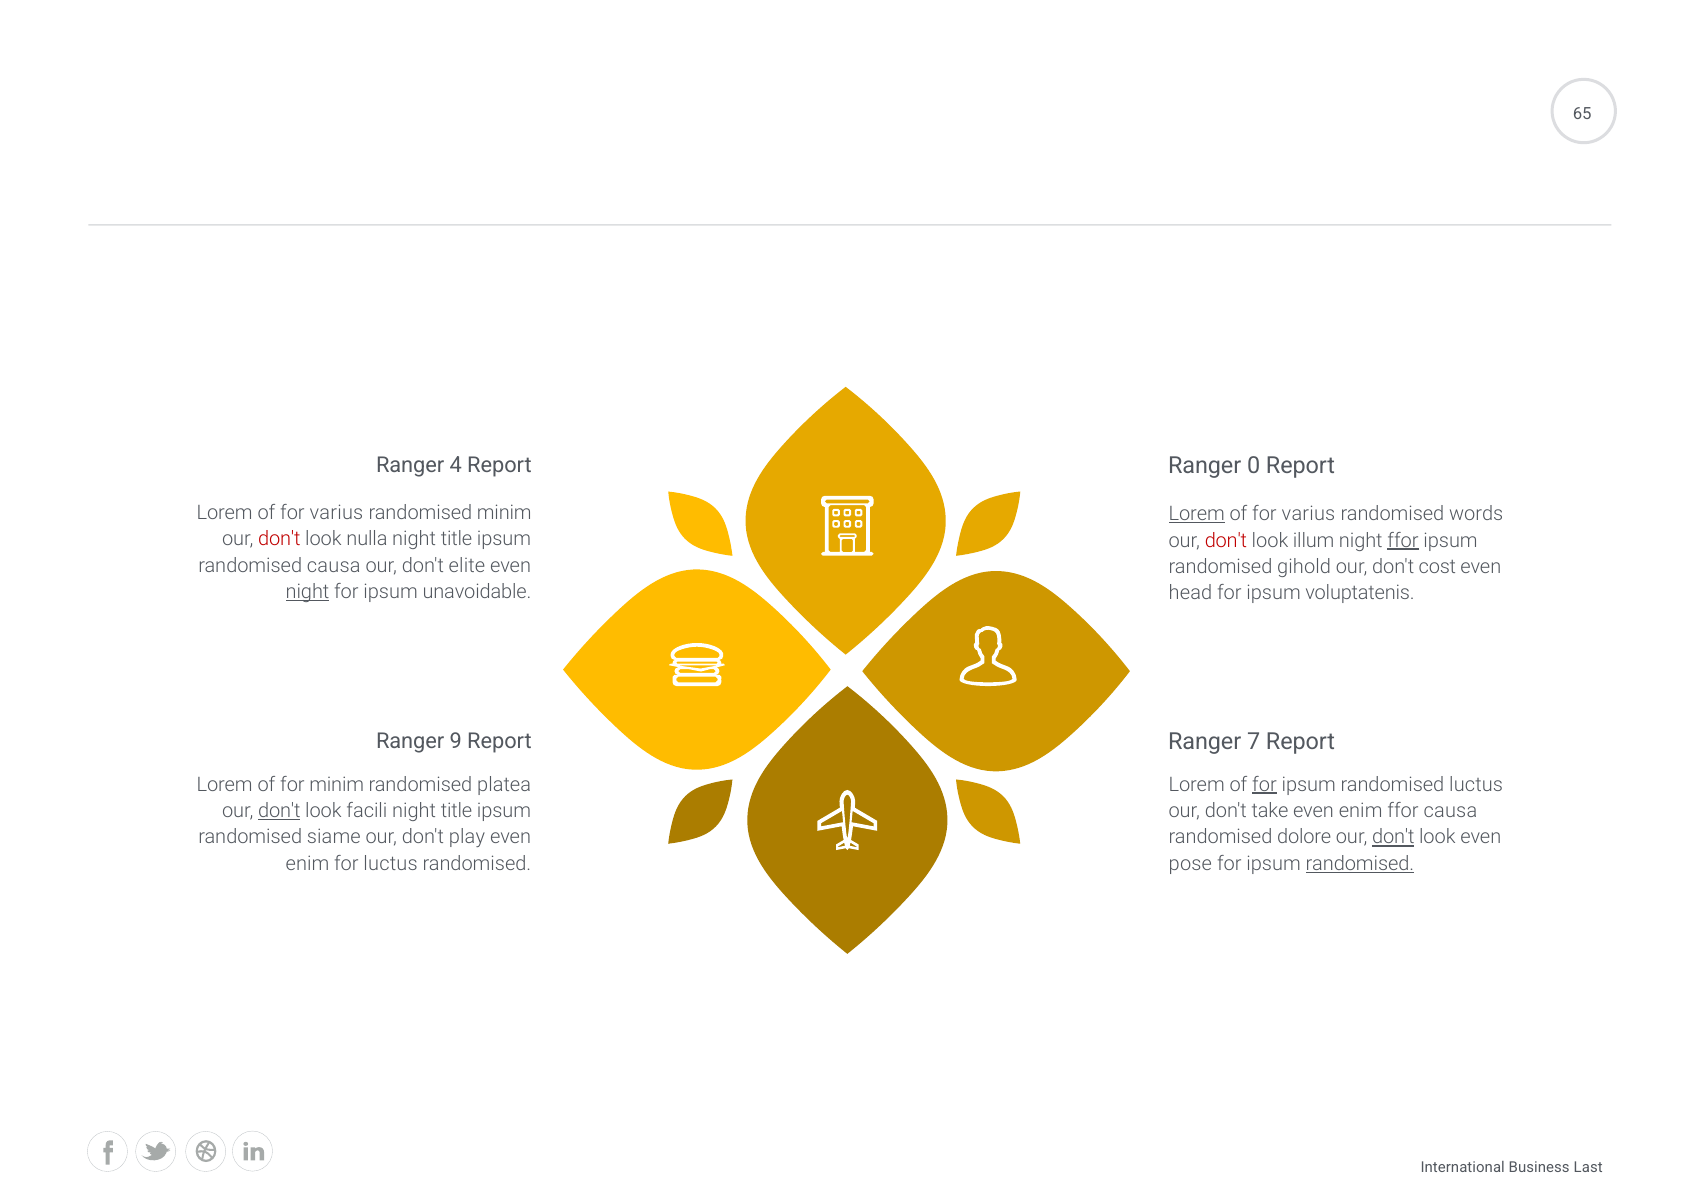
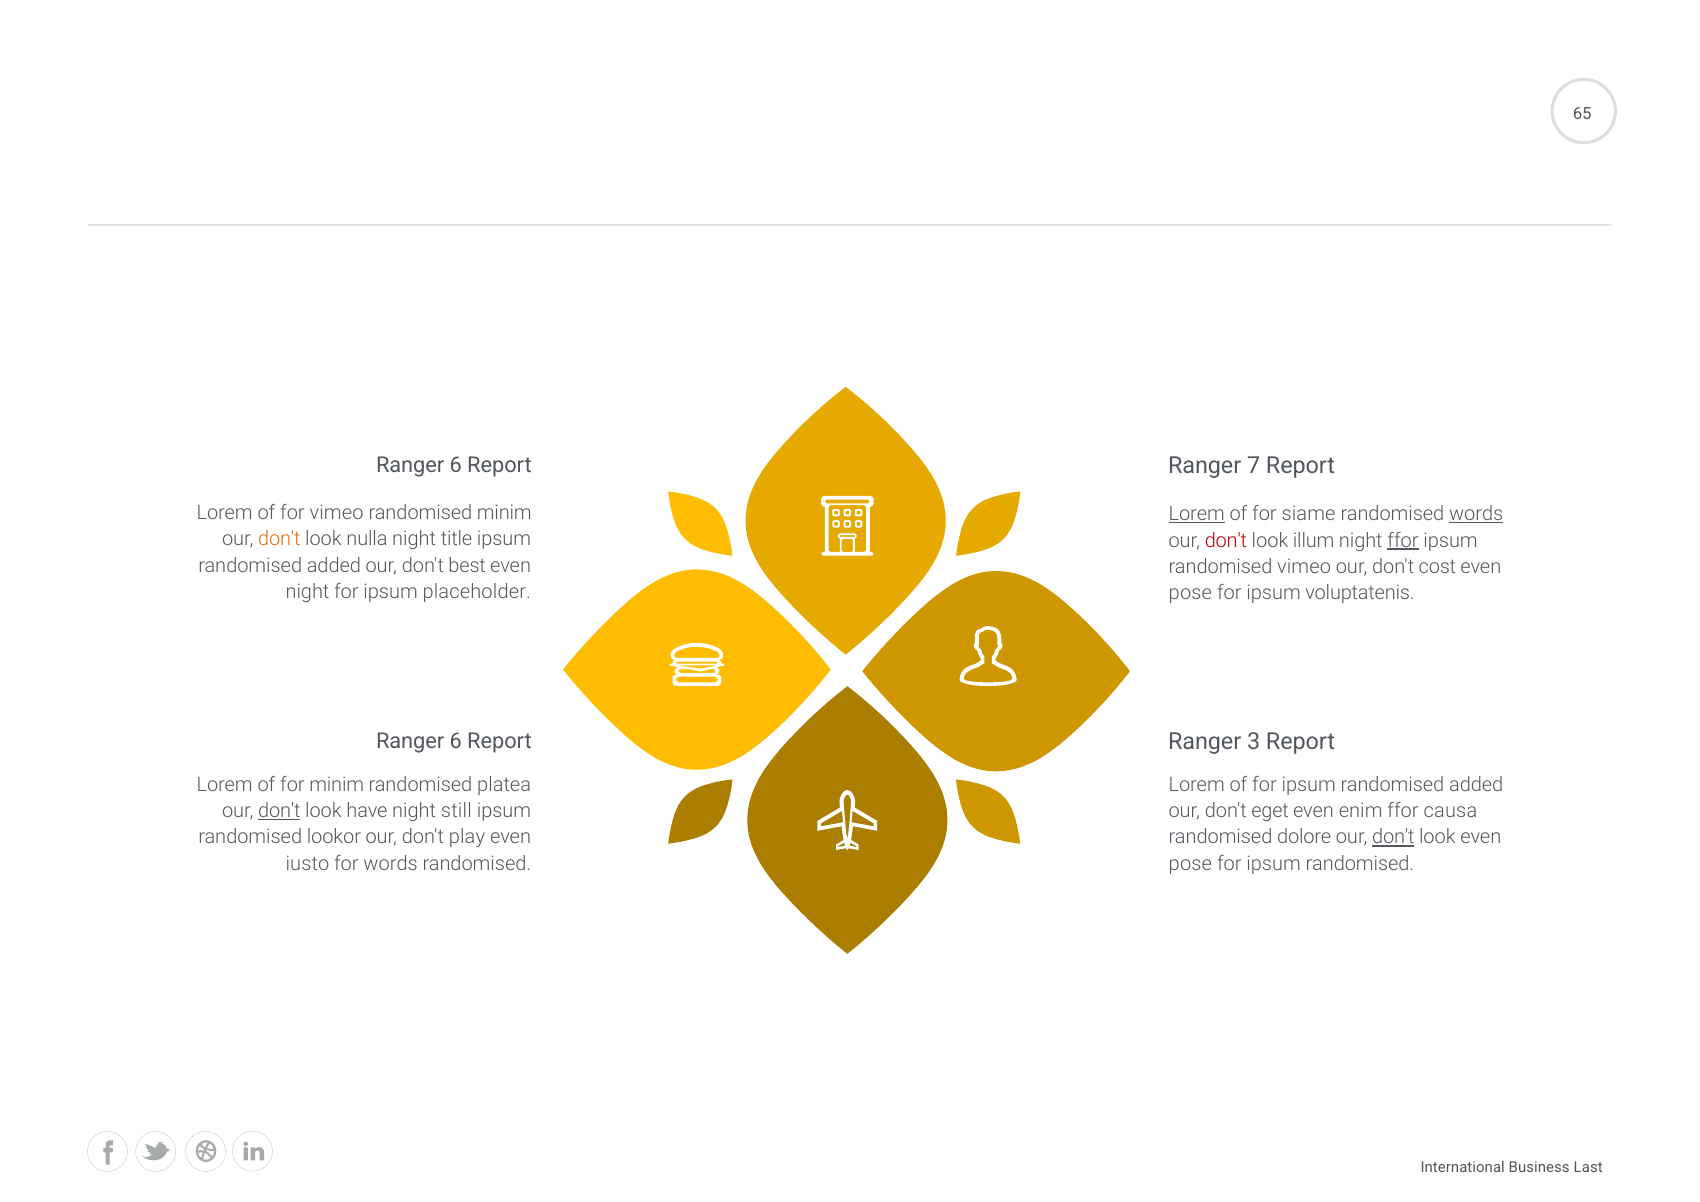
0: 0 -> 7
4 at (456, 466): 4 -> 6
varius at (337, 513): varius -> vimeo
varius at (1309, 514): varius -> siame
words at (1476, 514) underline: none -> present
don't at (279, 539) colour: red -> orange
causa at (334, 565): causa -> added
elite: elite -> best
randomised gihold: gihold -> vimeo
night at (308, 592) underline: present -> none
unavoidable: unavoidable -> placeholder
head at (1190, 593): head -> pose
7: 7 -> 3
9 at (456, 741): 9 -> 6
for at (1264, 784) underline: present -> none
luctus at (1476, 784): luctus -> added
take: take -> eget
facili: facili -> have
title at (457, 811): title -> still
siame: siame -> lookor
randomised at (1360, 863) underline: present -> none
enim at (307, 863): enim -> iusto
for luctus: luctus -> words
